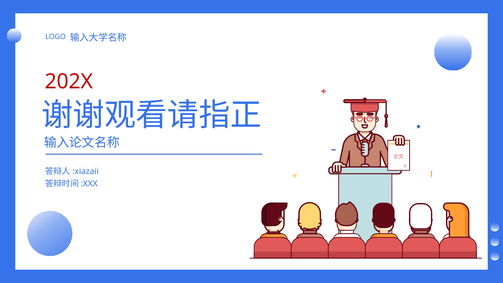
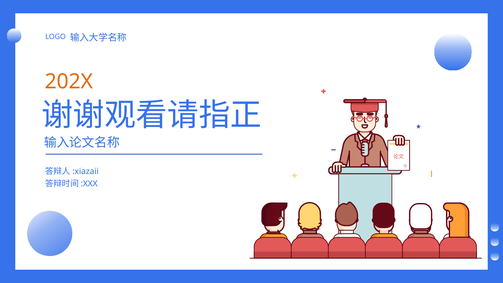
202X colour: red -> orange
